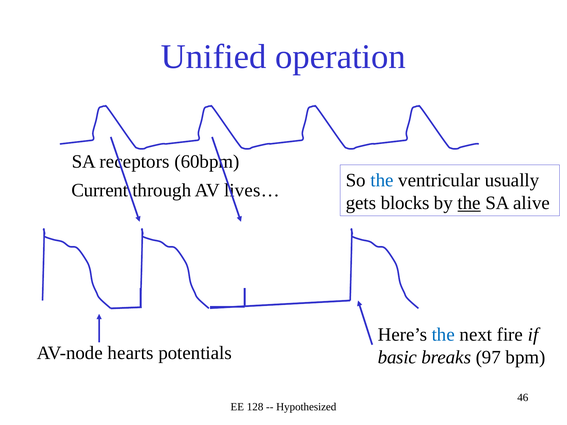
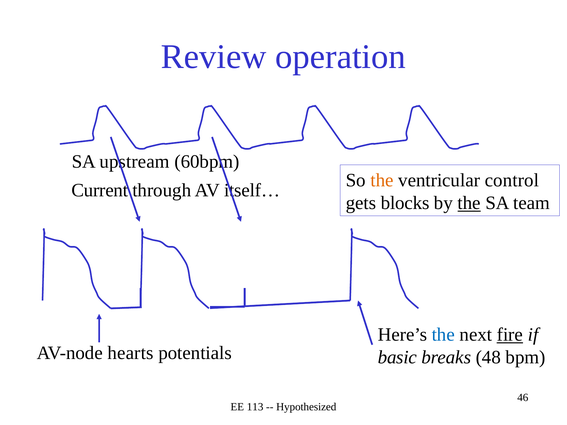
Unified: Unified -> Review
receptors: receptors -> upstream
the at (382, 180) colour: blue -> orange
usually: usually -> control
lives…: lives… -> itself…
alive: alive -> team
fire underline: none -> present
97: 97 -> 48
128: 128 -> 113
